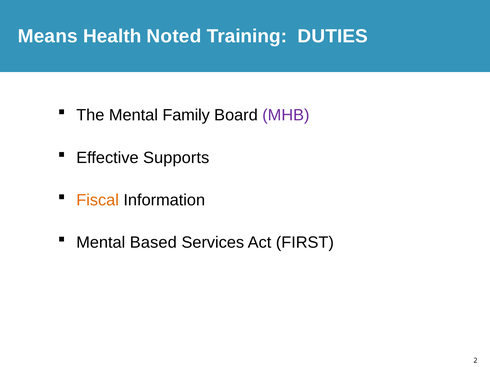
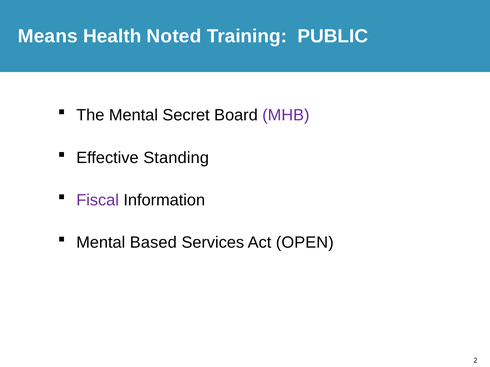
DUTIES: DUTIES -> PUBLIC
Family: Family -> Secret
Supports: Supports -> Standing
Fiscal colour: orange -> purple
FIRST: FIRST -> OPEN
